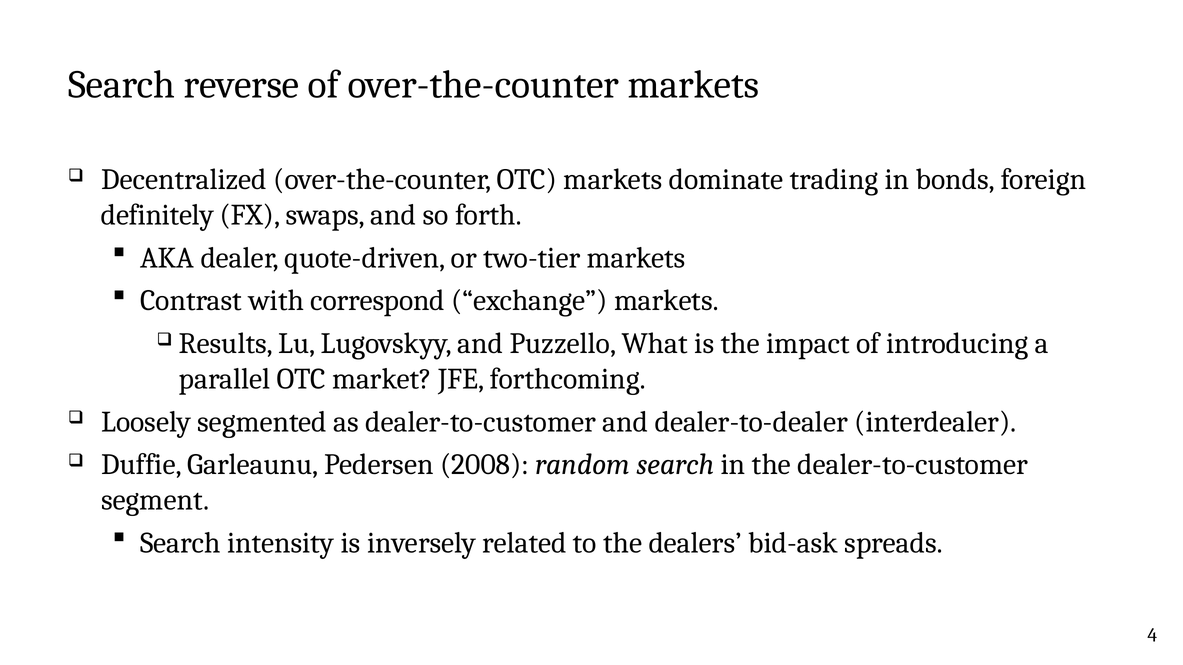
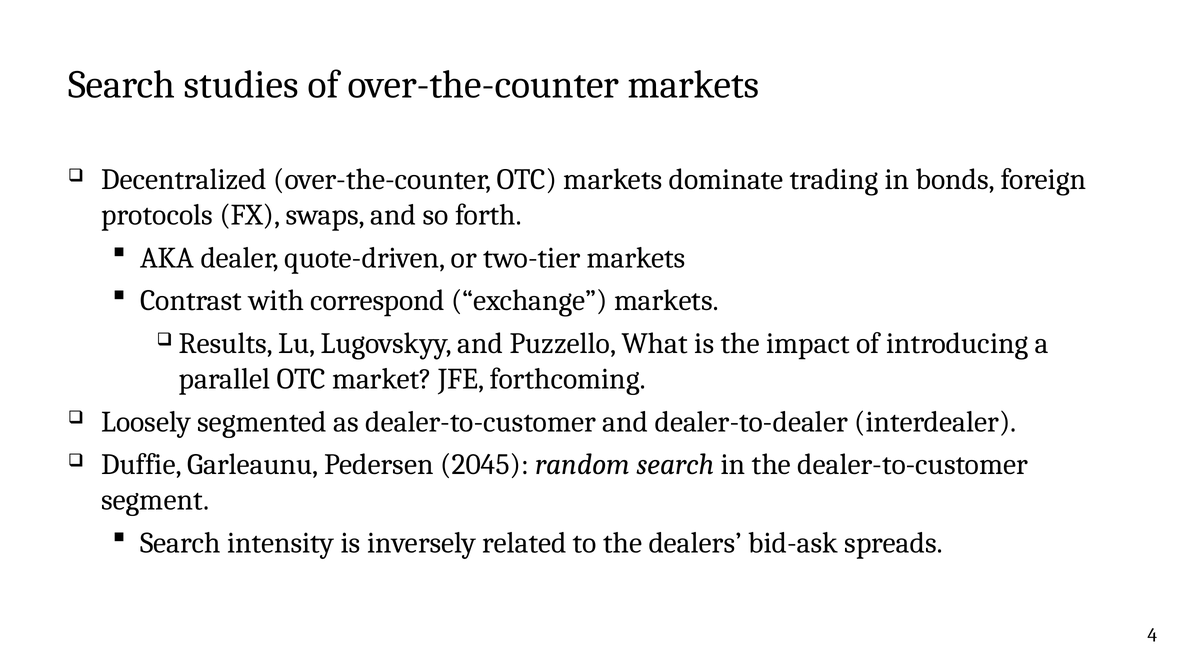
reverse: reverse -> studies
definitely: definitely -> protocols
2008: 2008 -> 2045
